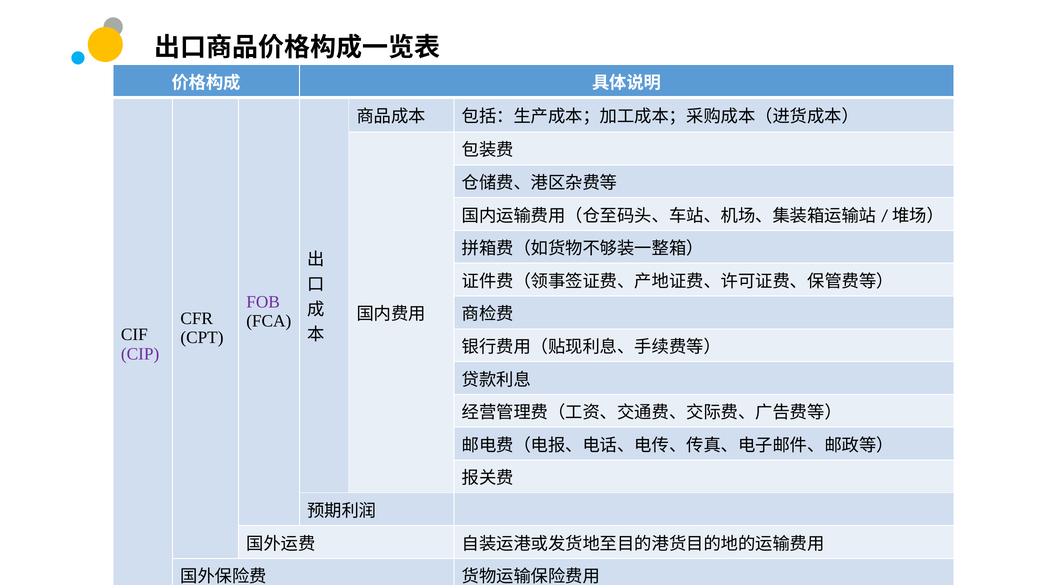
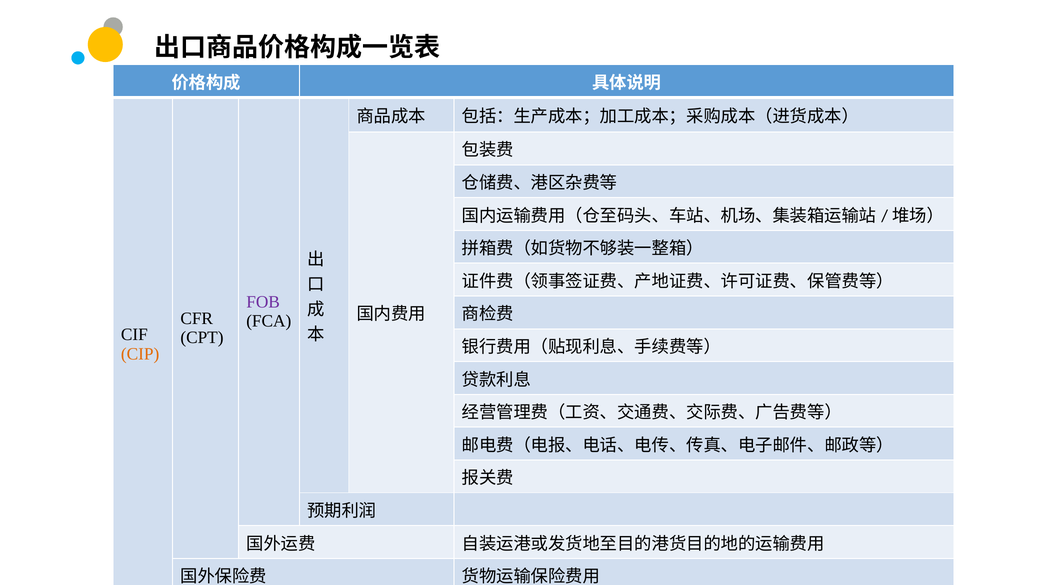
CIP colour: purple -> orange
